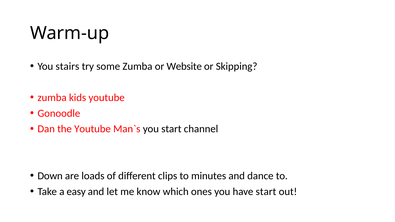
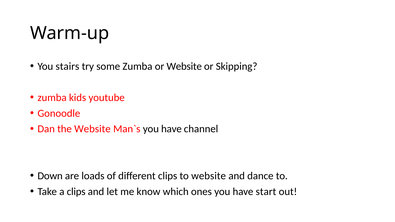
the Youtube: Youtube -> Website
start at (171, 129): start -> have
to minutes: minutes -> website
a easy: easy -> clips
